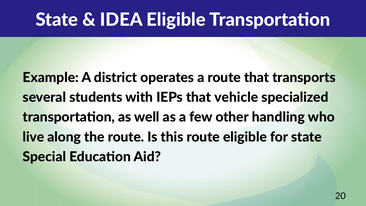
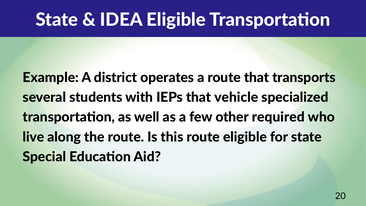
handling: handling -> required
